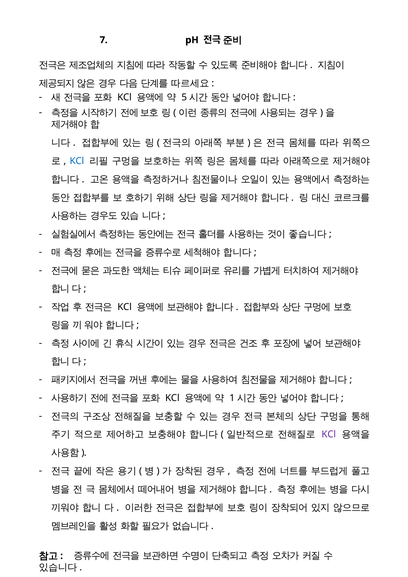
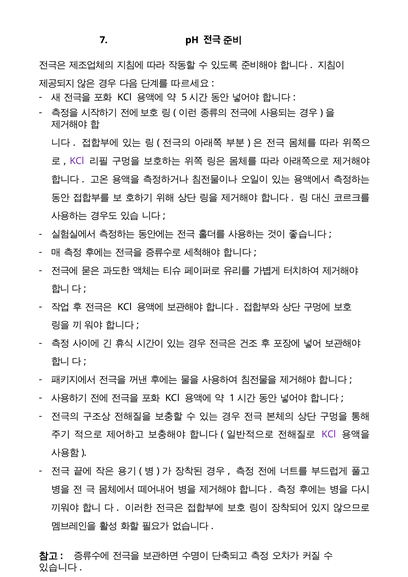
KCl at (77, 161) colour: blue -> purple
